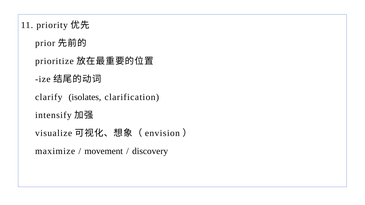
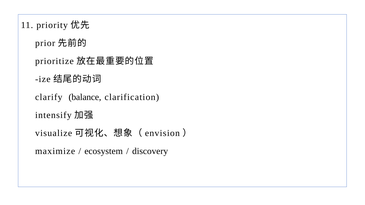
isolates: isolates -> balance
movement: movement -> ecosystem
